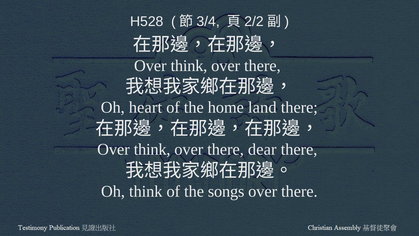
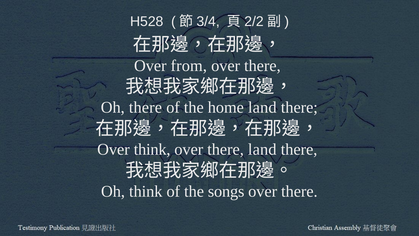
think at (189, 66): think -> from
Oh heart: heart -> there
there dear: dear -> land
